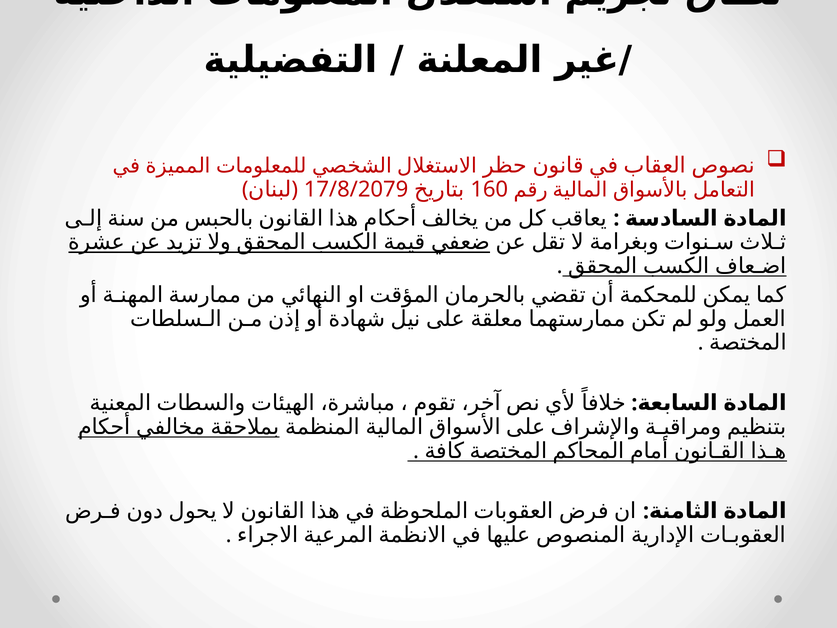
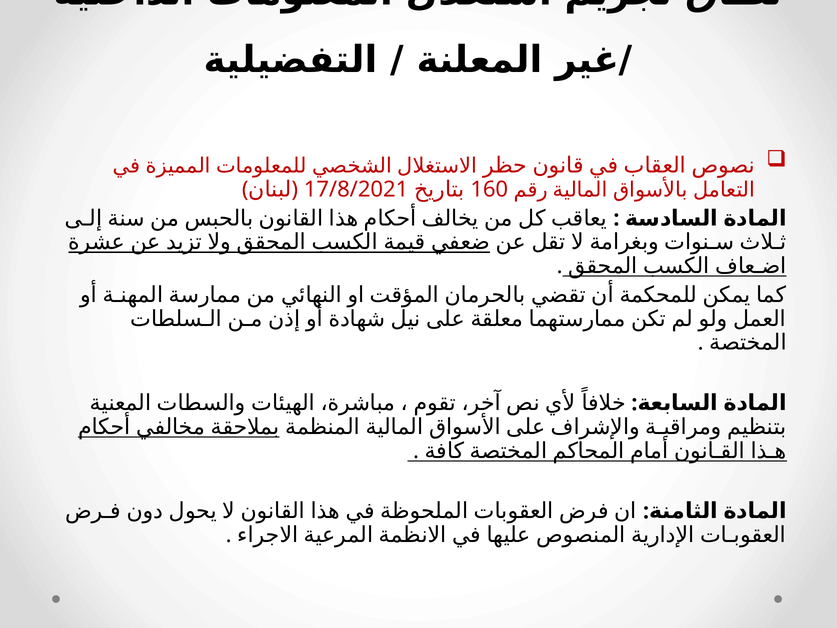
17/8/2079: 17/8/2079 -> 17/8/2021
